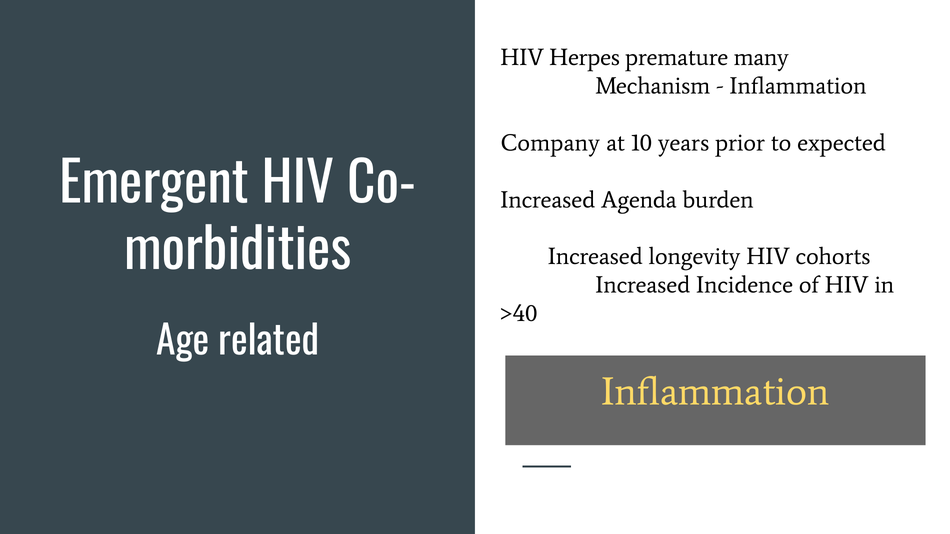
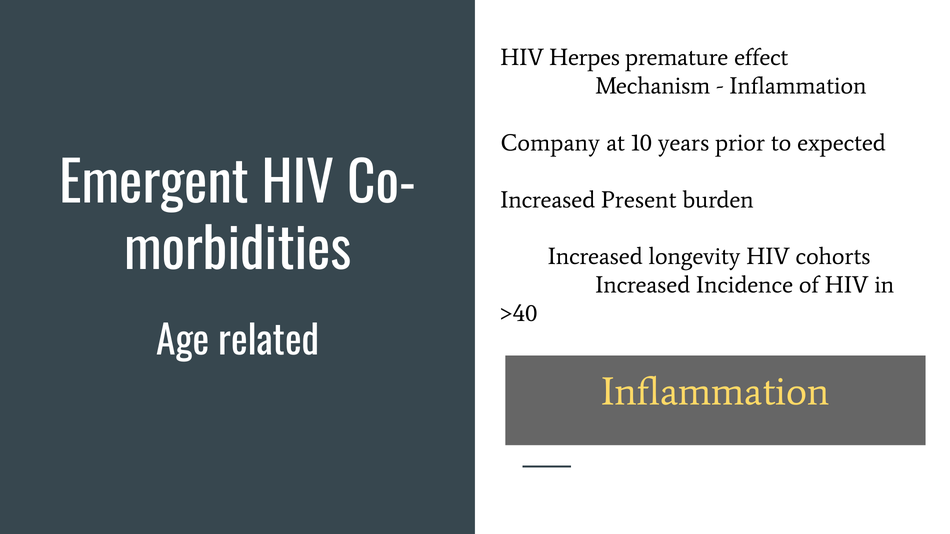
many: many -> effect
Agenda: Agenda -> Present
